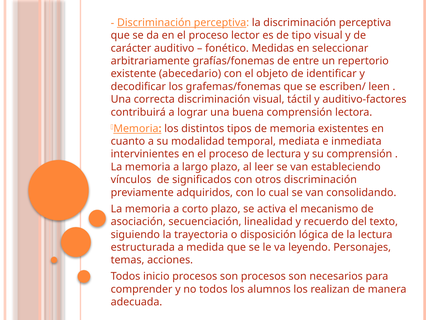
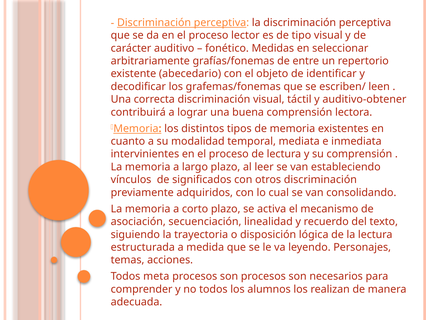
auditivo-factores: auditivo-factores -> auditivo-obtener
inicio: inicio -> meta
